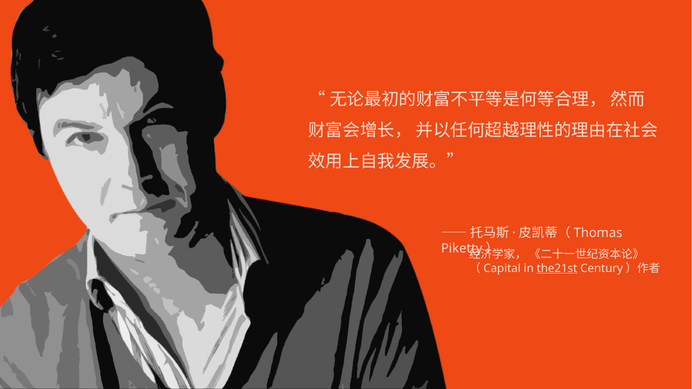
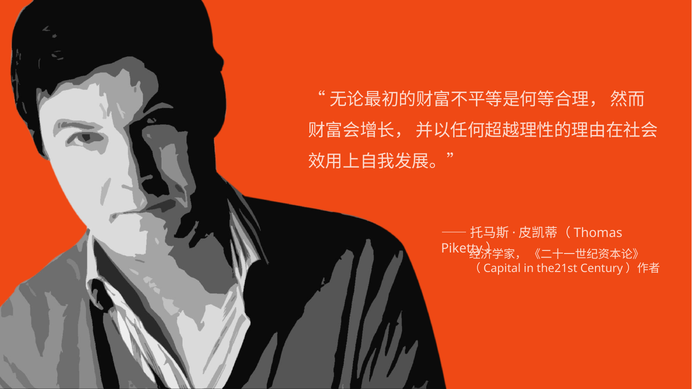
the21st underline: present -> none
